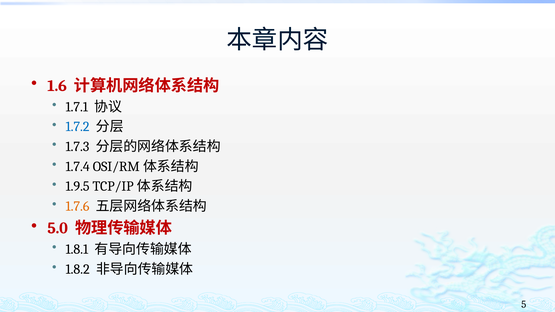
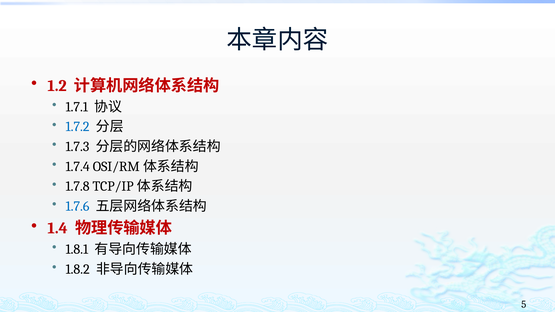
1.6: 1.6 -> 1.2
1.9.5: 1.9.5 -> 1.7.8
1.7.6 colour: orange -> blue
5.0: 5.0 -> 1.4
